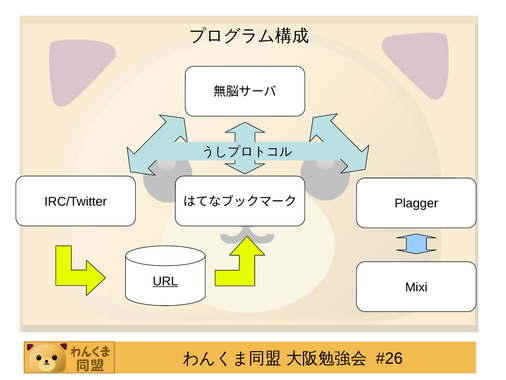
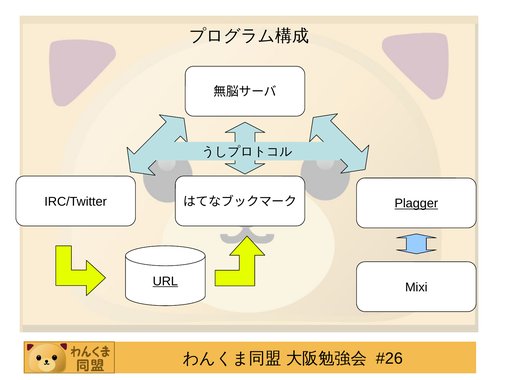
Plagger underline: none -> present
